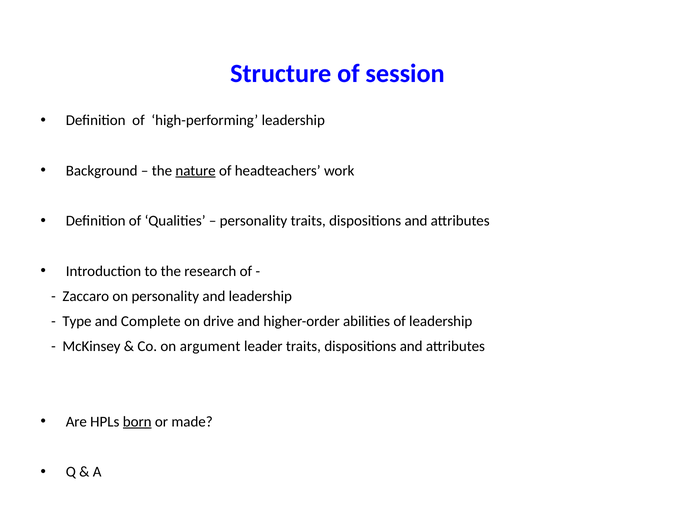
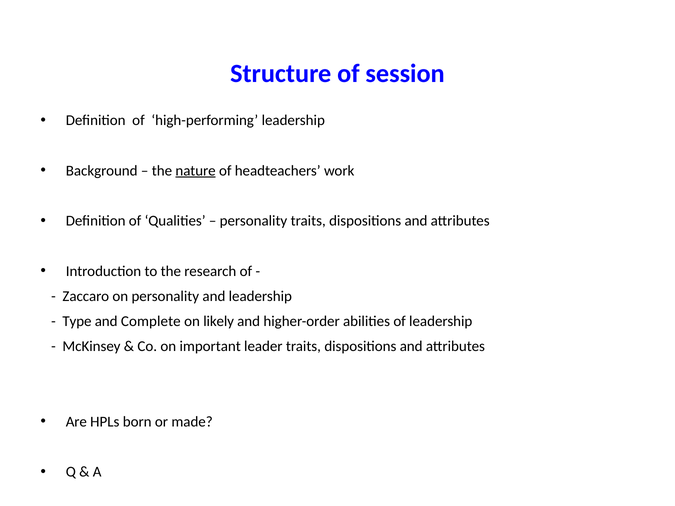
drive: drive -> likely
argument: argument -> important
born underline: present -> none
